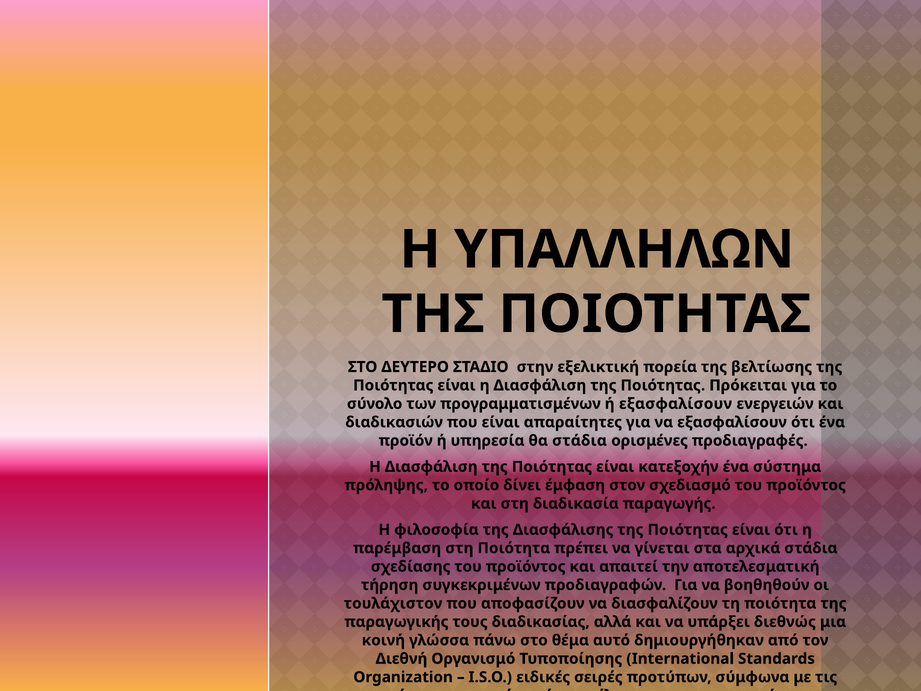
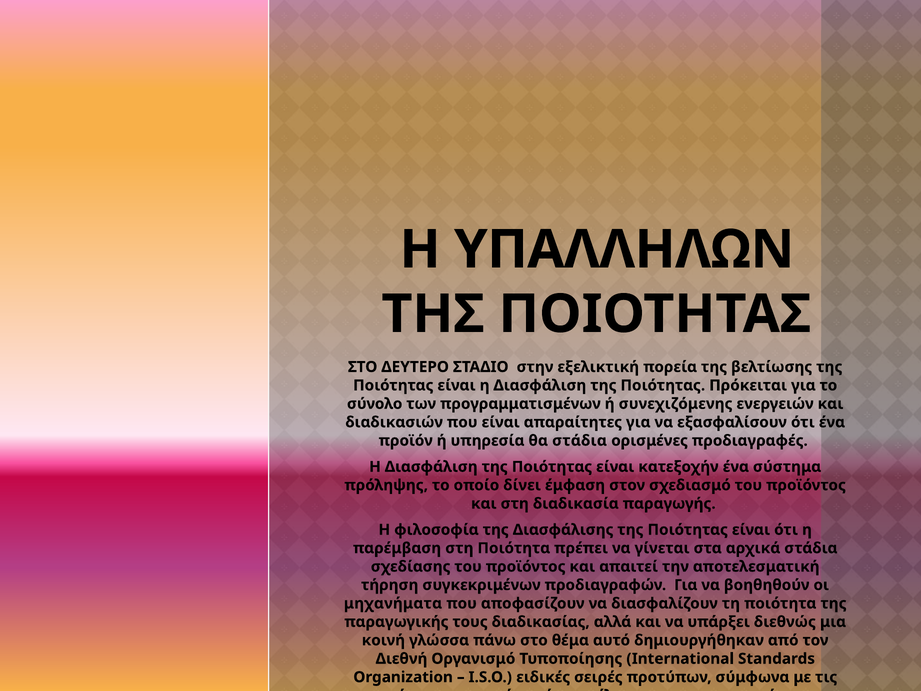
ή εξασφαλίσουν: εξασφαλίσουν -> συνεχιζόμενης
τουλάχιστον: τουλάχιστον -> μηχανήματα
